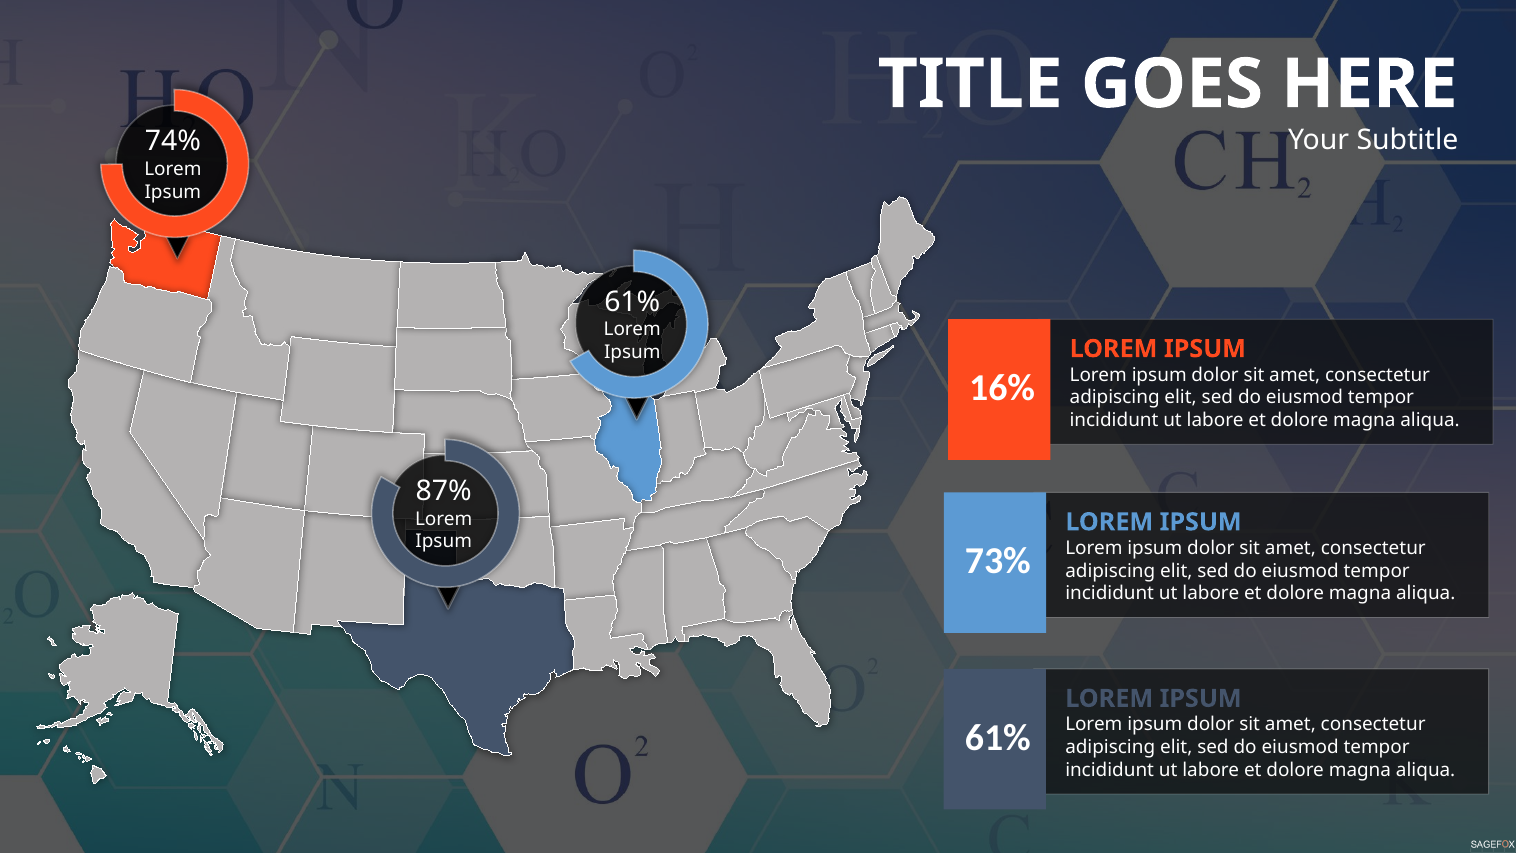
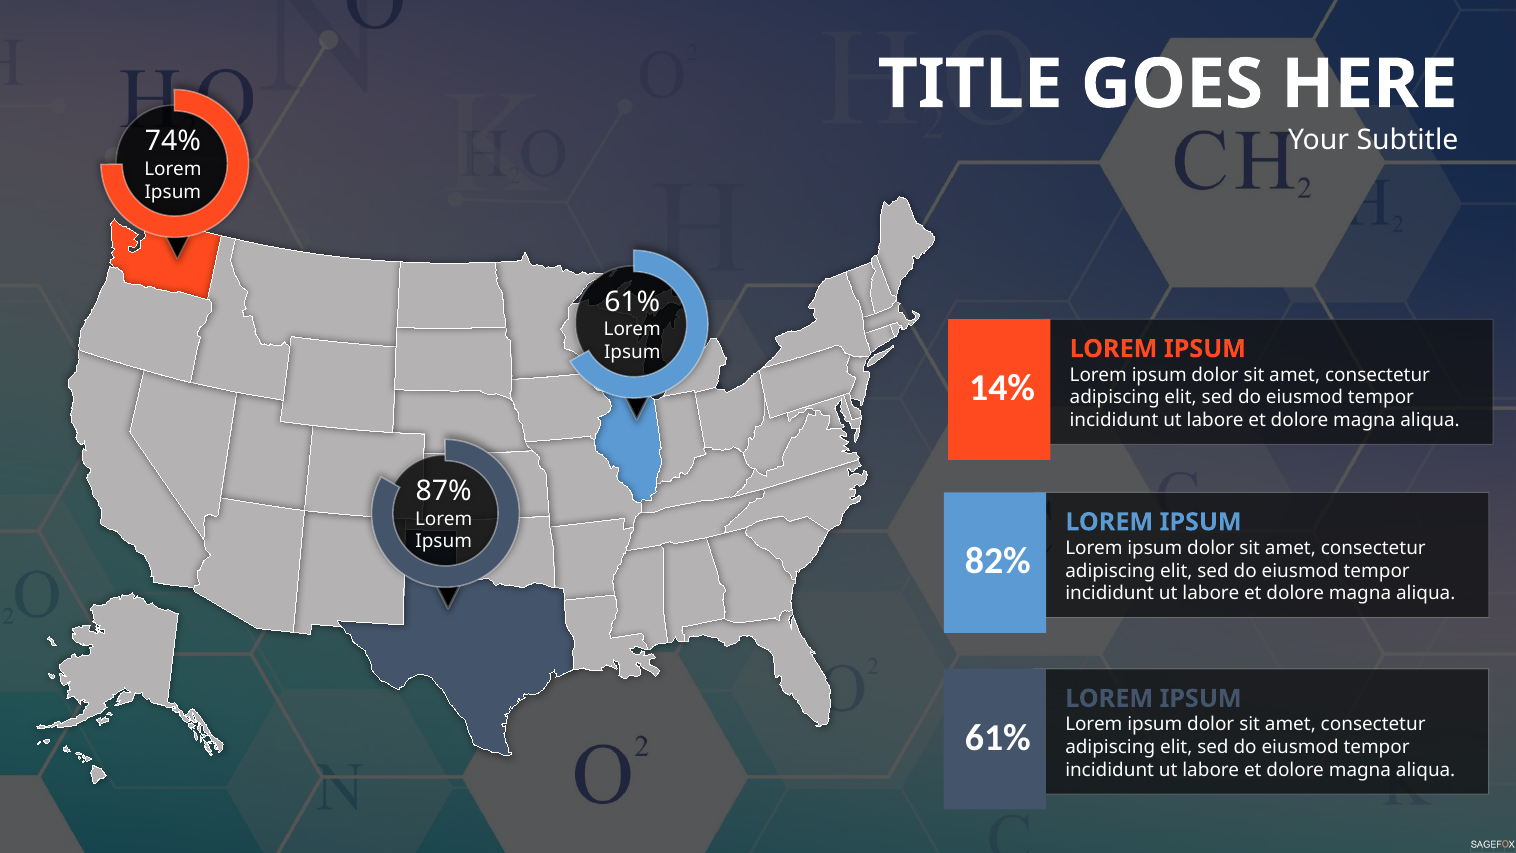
16%: 16% -> 14%
73%: 73% -> 82%
